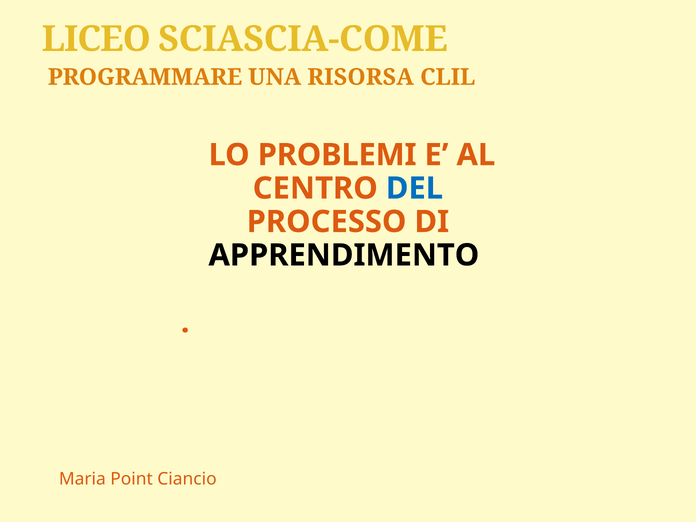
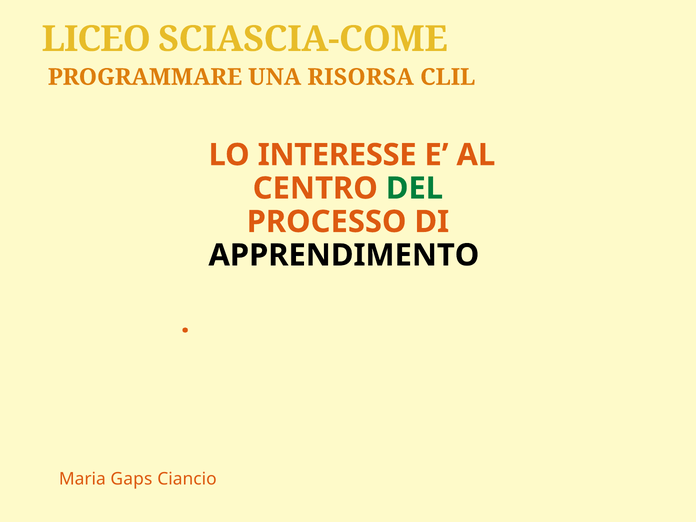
PROBLEMI: PROBLEMI -> INTERESSE
DEL colour: blue -> green
Point: Point -> Gaps
